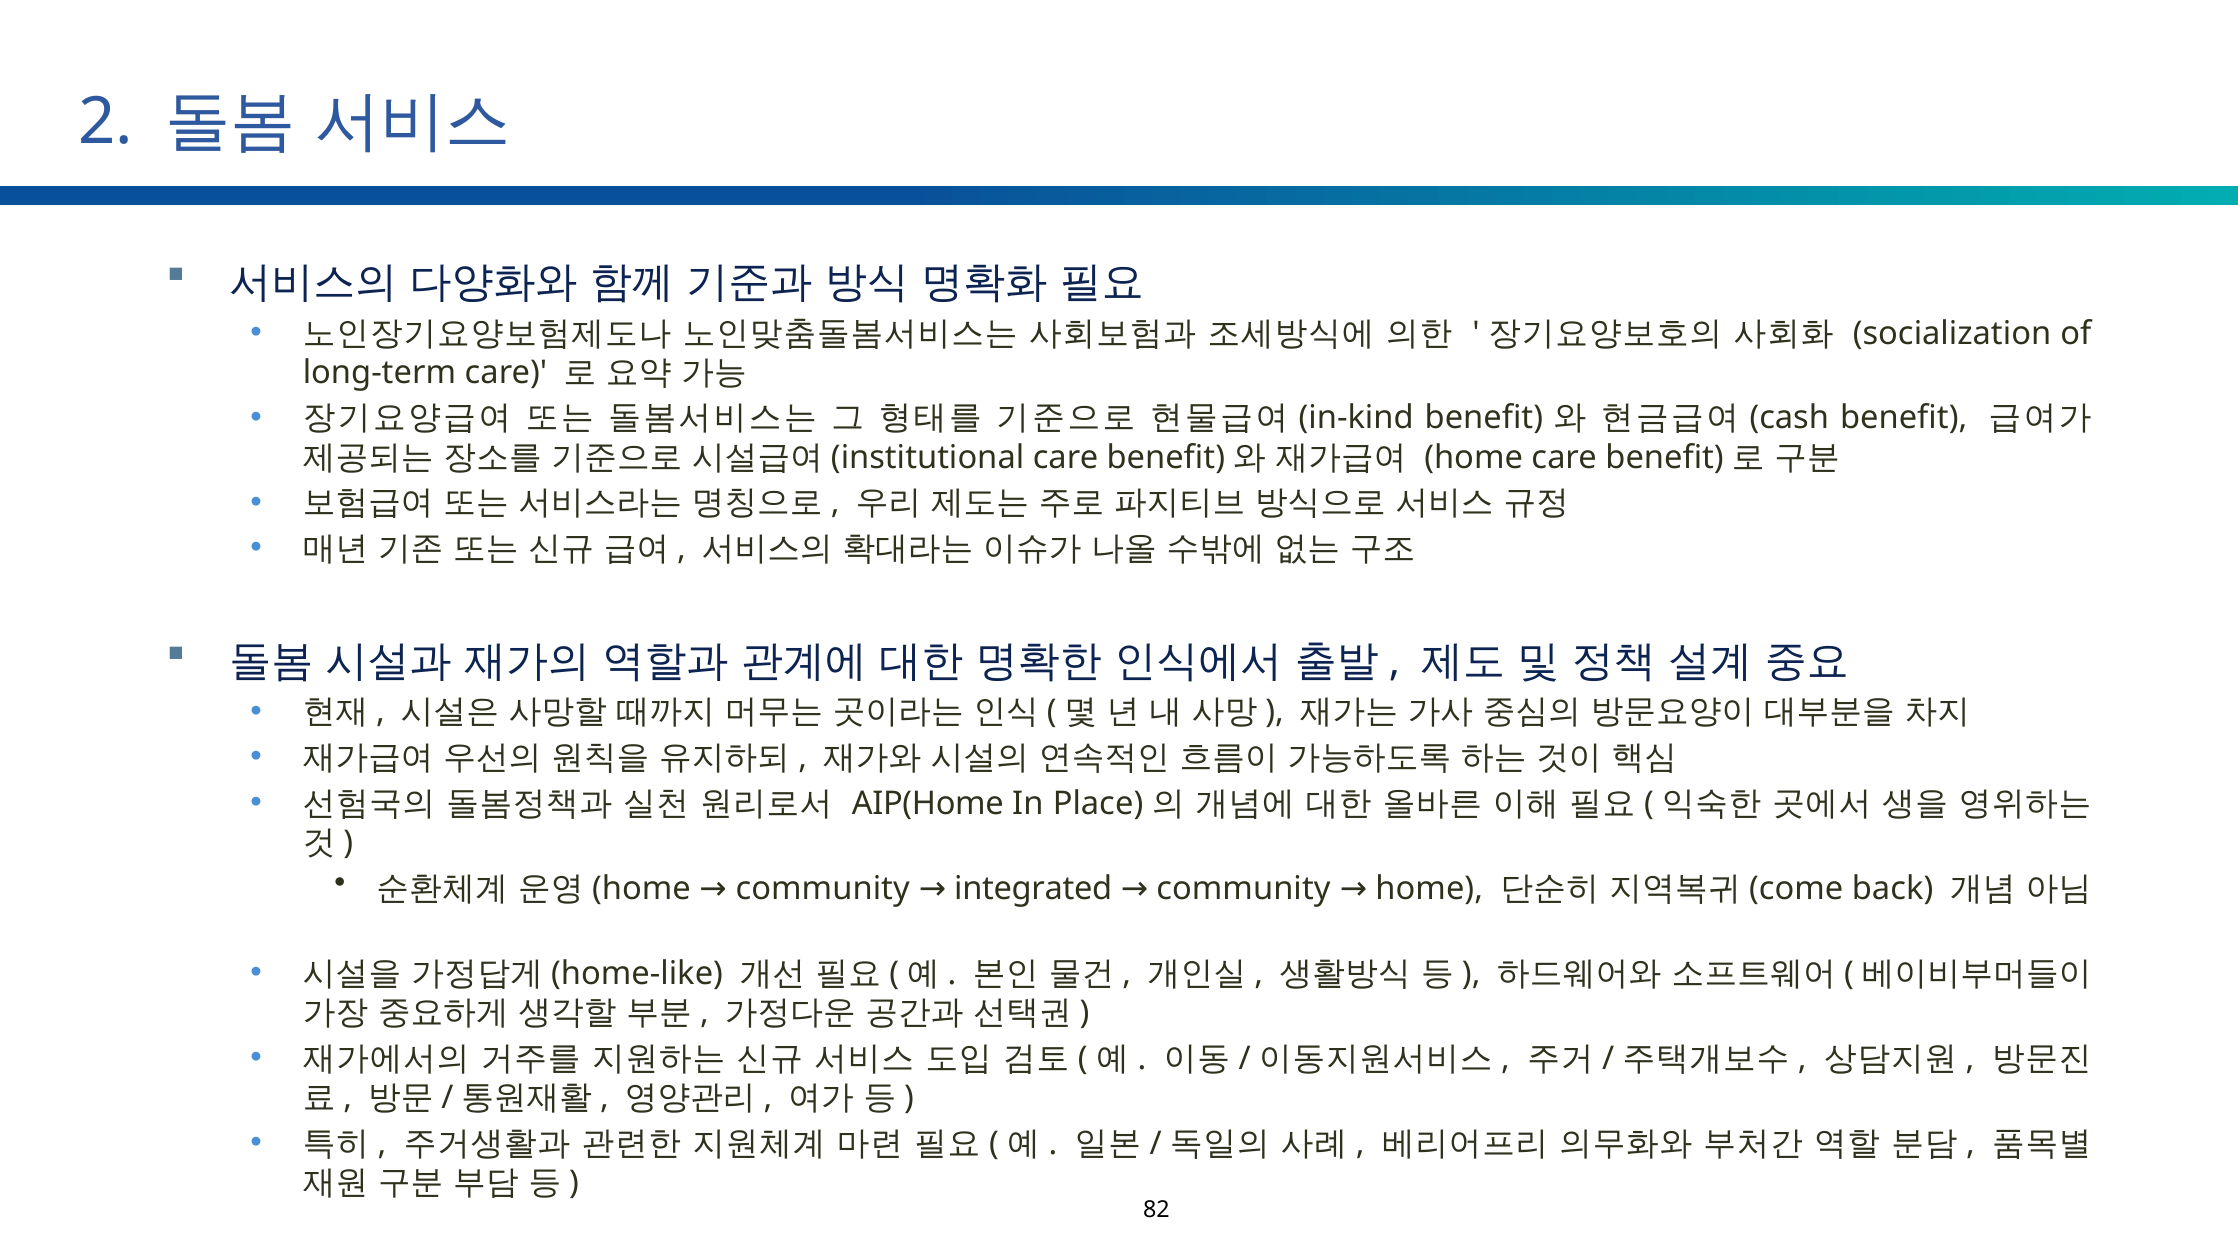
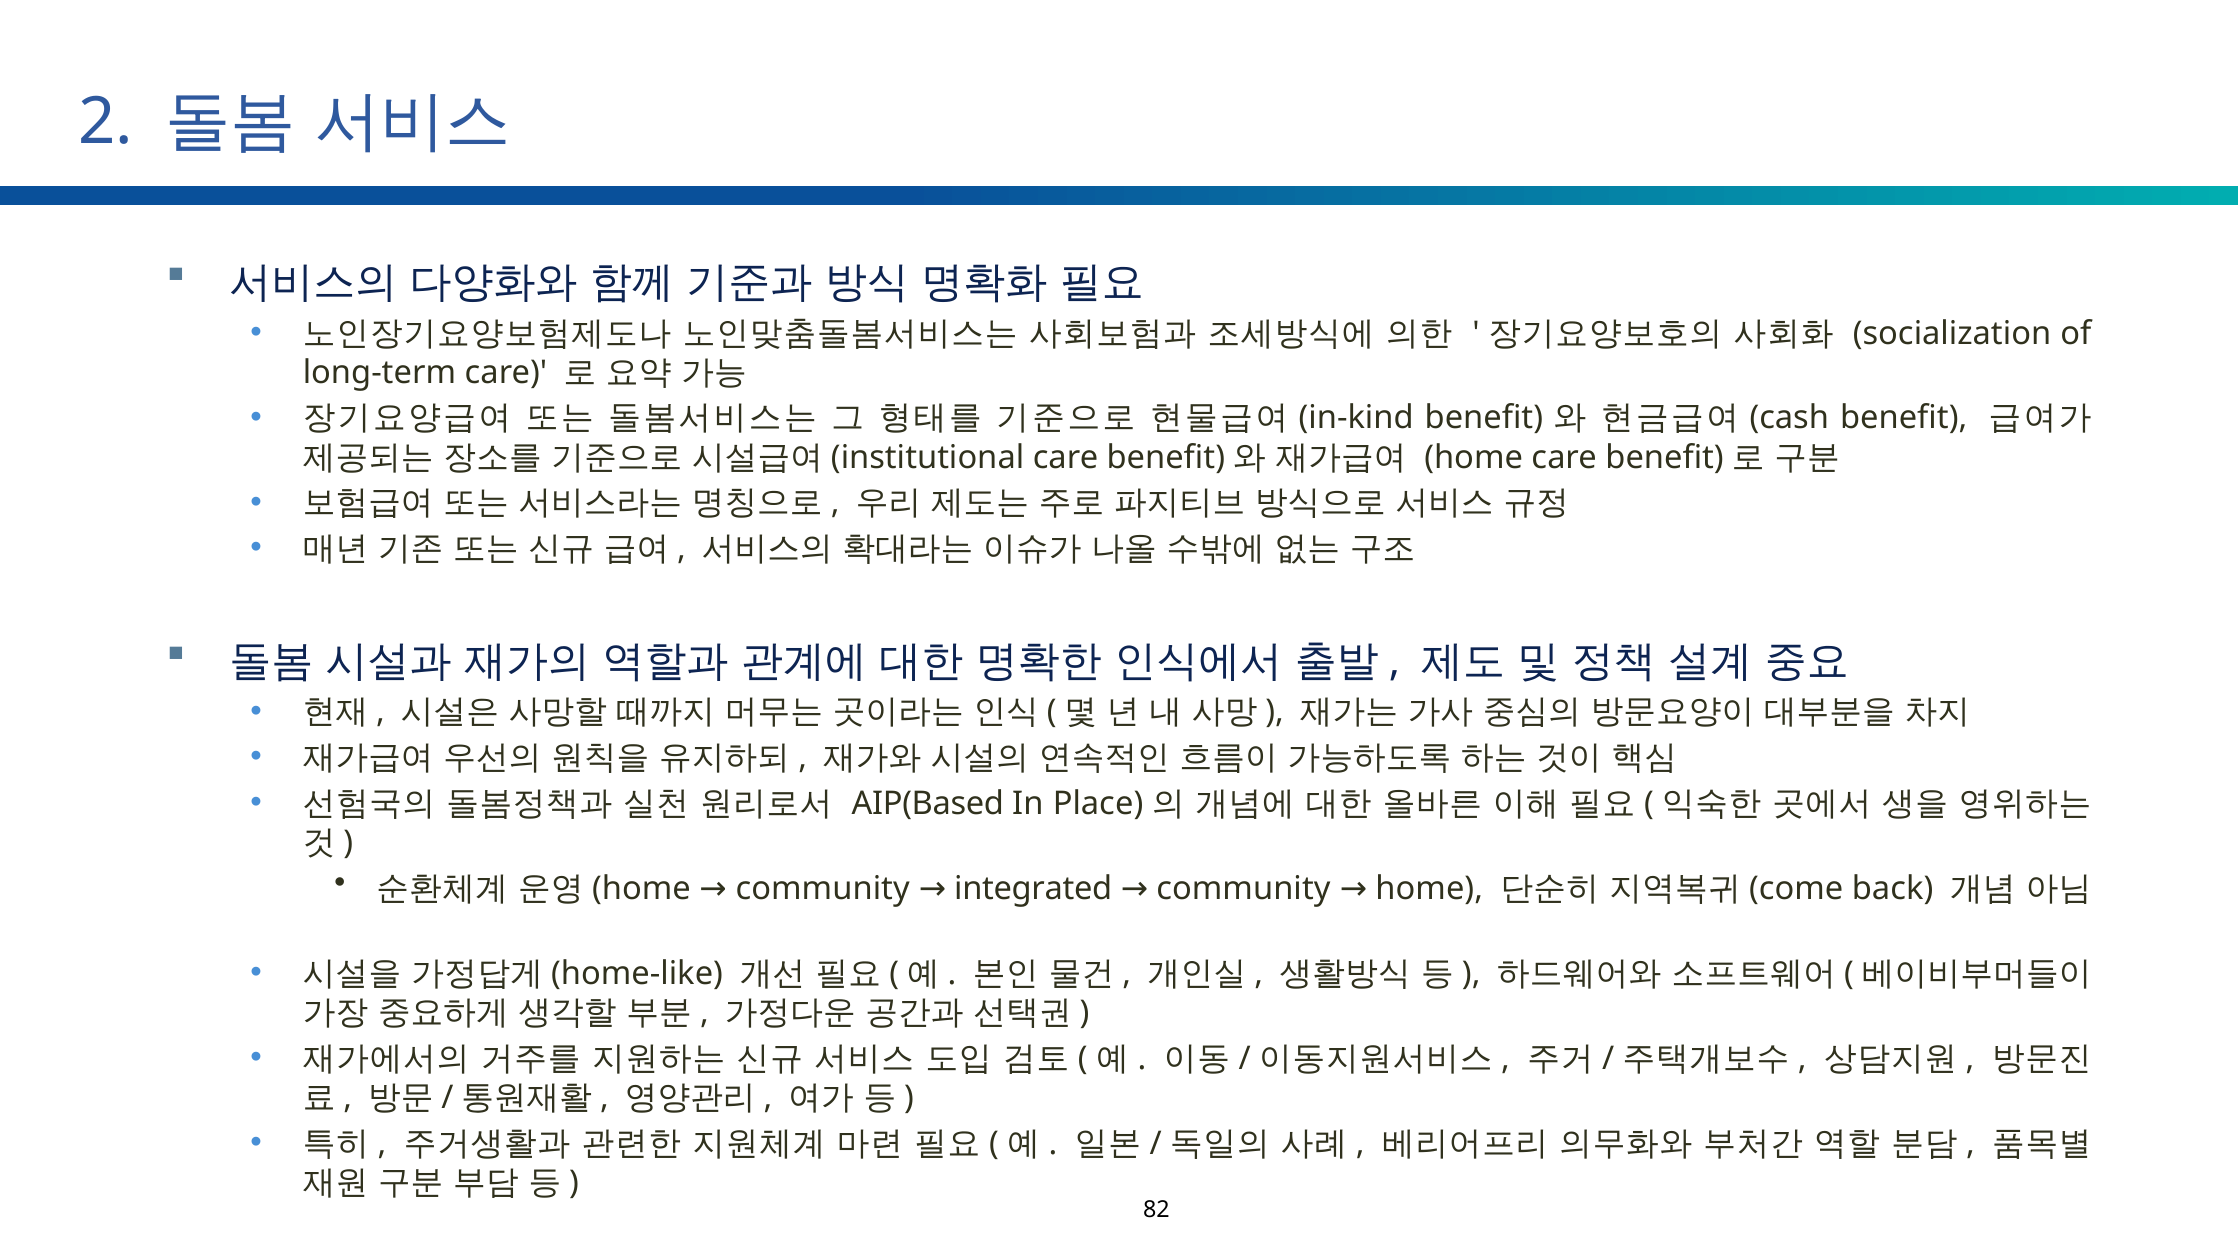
AIP(Home: AIP(Home -> AIP(Based
